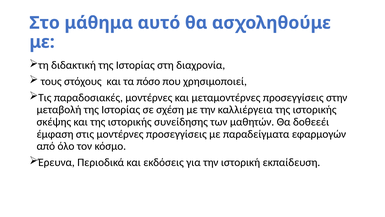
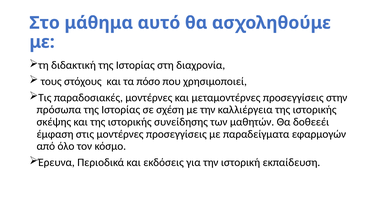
μεταβολή: μεταβολή -> πρόσωπα
